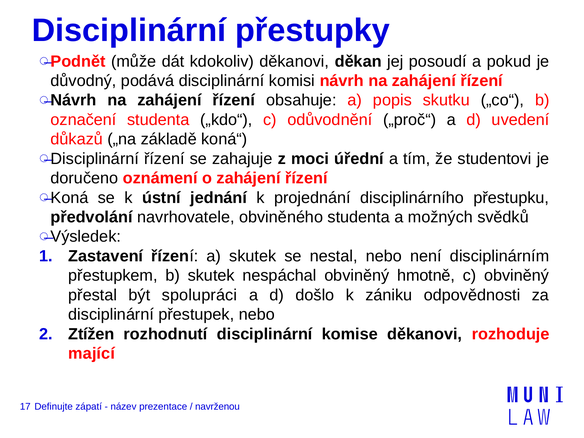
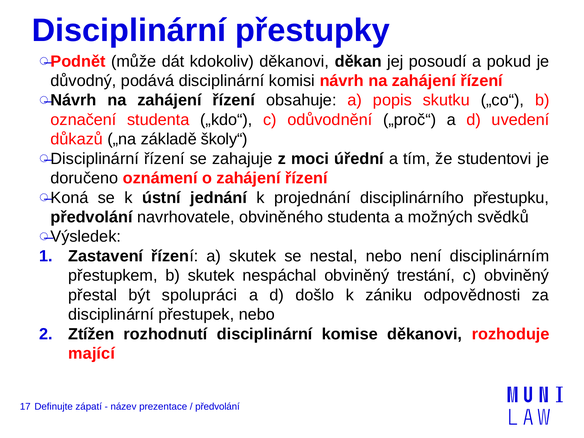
koná“: koná“ -> školy“
hmotně: hmotně -> trestání
navrženou at (217, 406): navrženou -> předvolání
